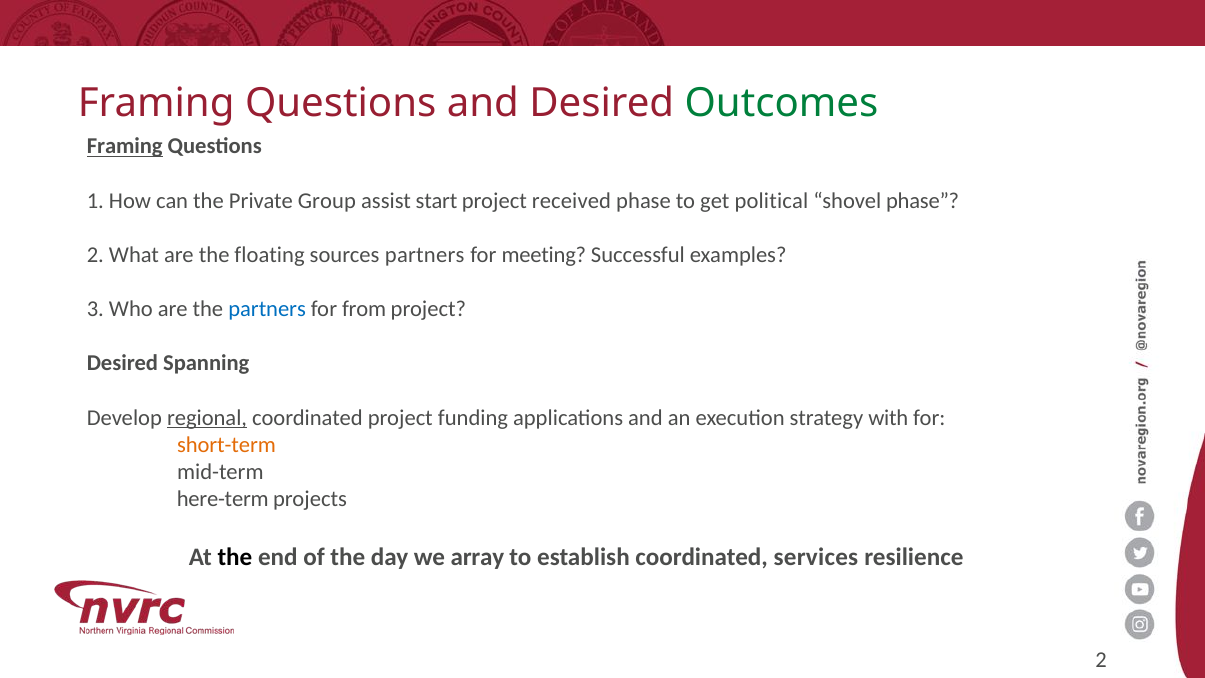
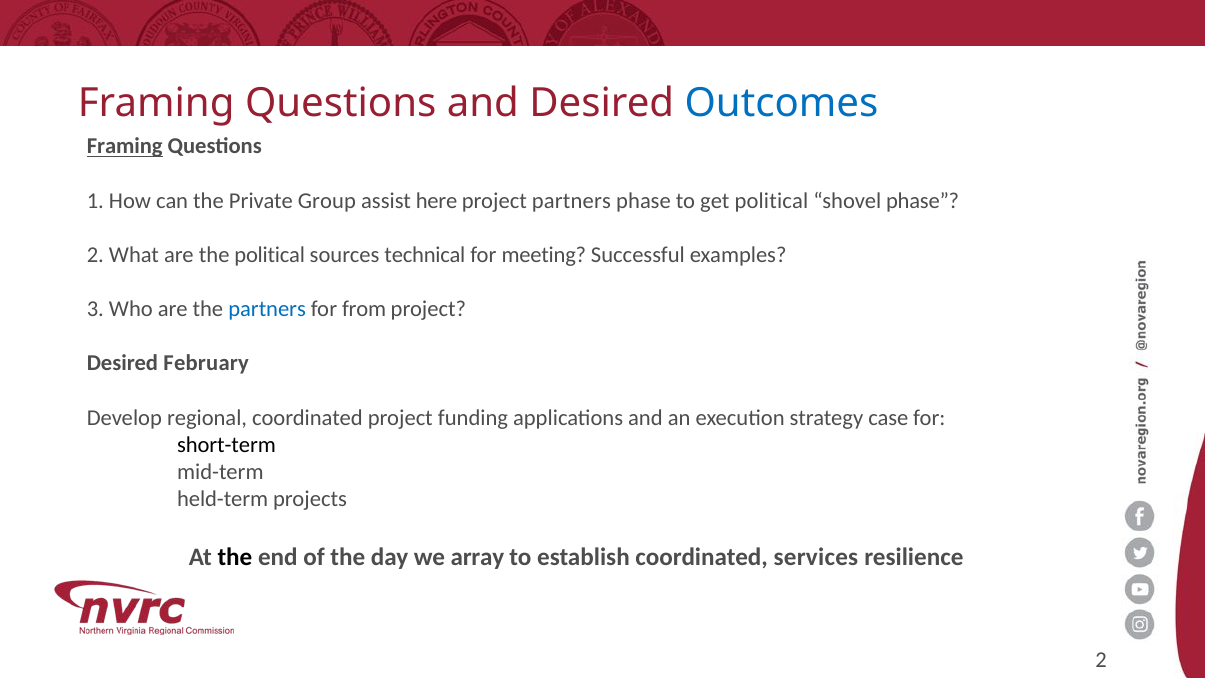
Outcomes colour: green -> blue
start: start -> here
project received: received -> partners
the floating: floating -> political
sources partners: partners -> technical
Spanning: Spanning -> February
regional underline: present -> none
with: with -> case
short-term colour: orange -> black
here-term: here-term -> held-term
